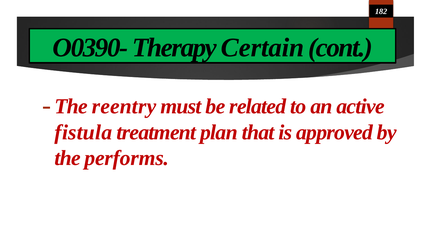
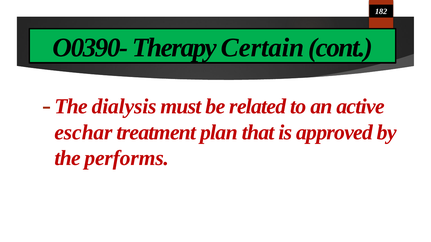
reentry: reentry -> dialysis
fistula: fistula -> eschar
